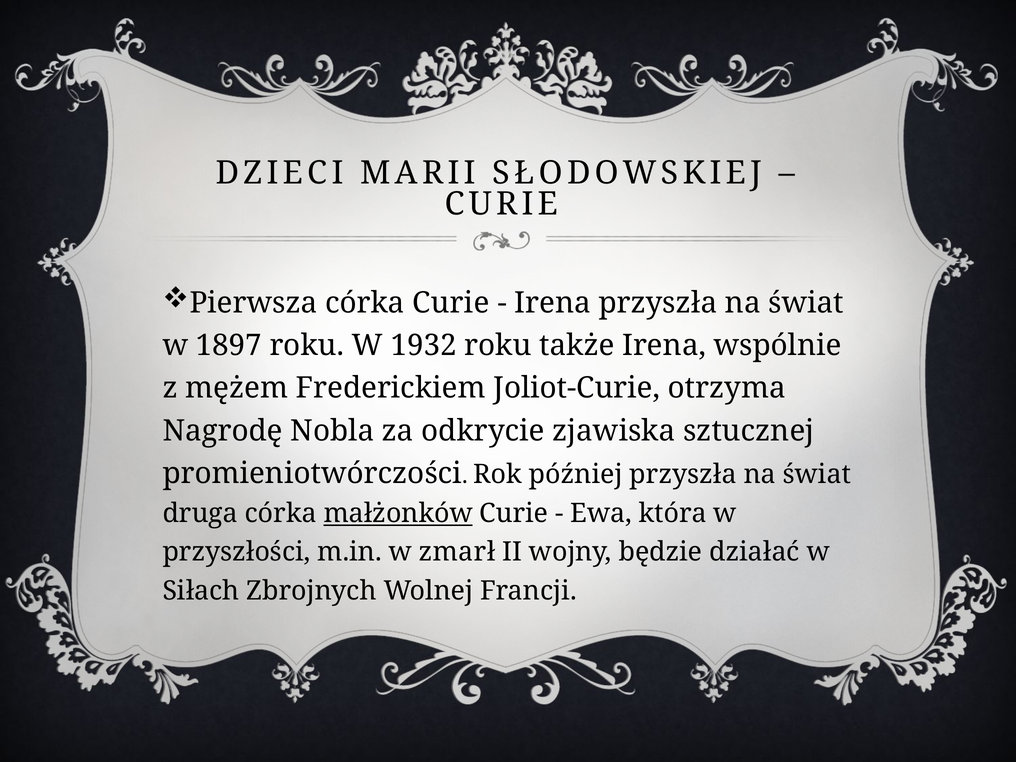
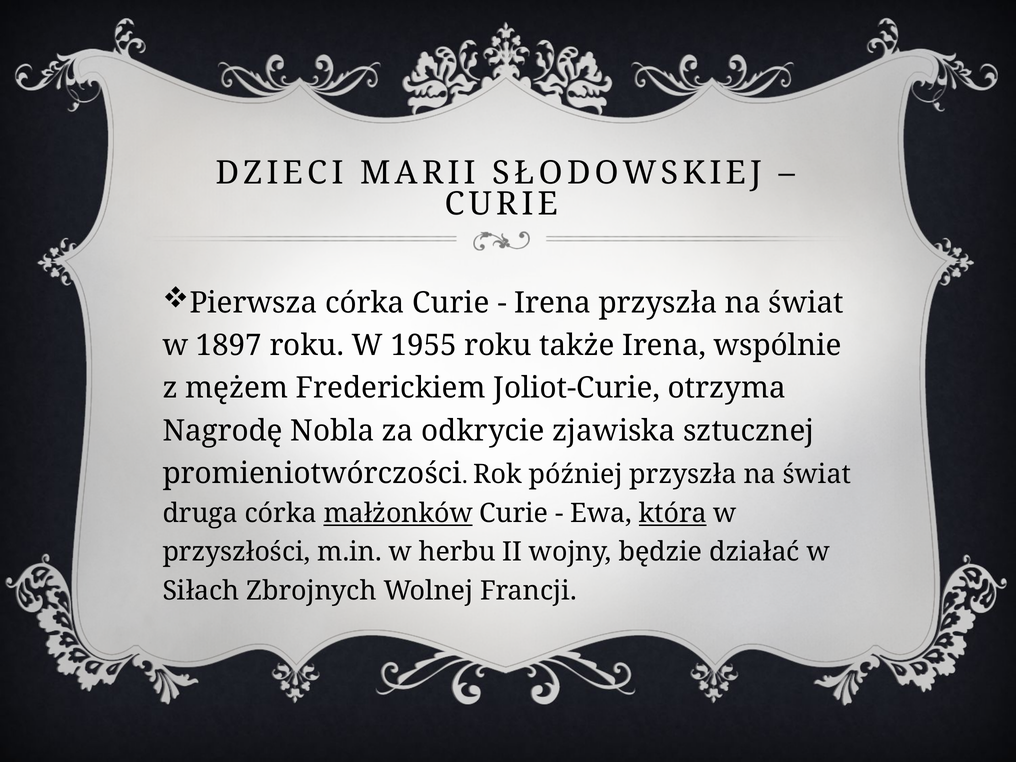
1932: 1932 -> 1955
która underline: none -> present
zmarł: zmarł -> herbu
